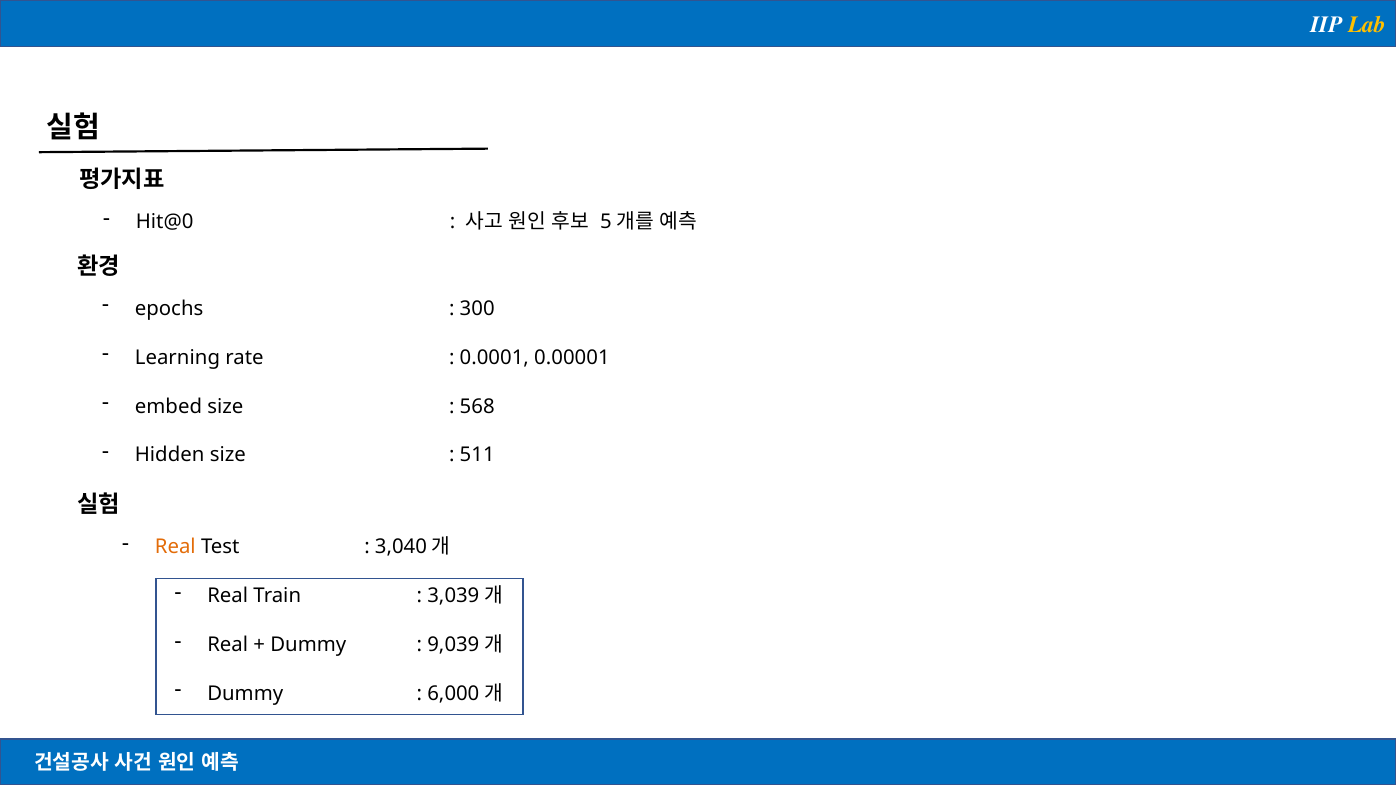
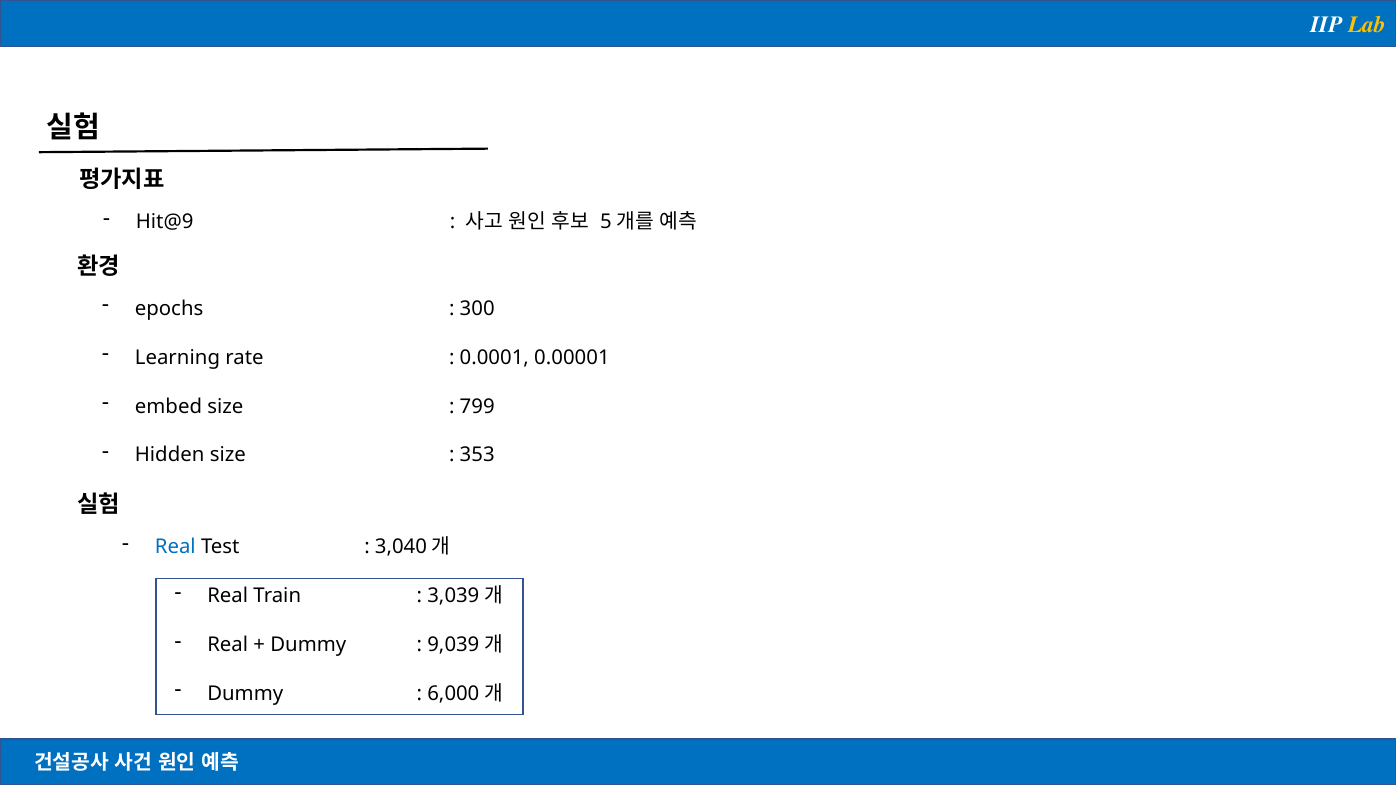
Hit@0: Hit@0 -> Hit@9
568: 568 -> 799
511: 511 -> 353
Real at (175, 547) colour: orange -> blue
